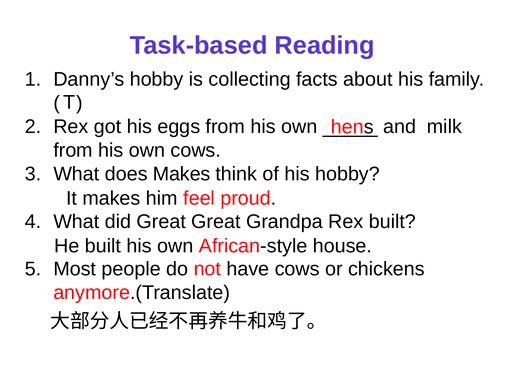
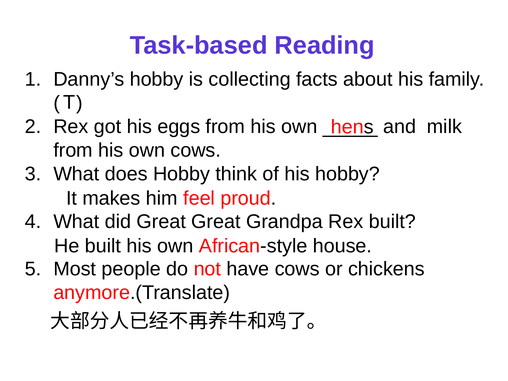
does Makes: Makes -> Hobby
